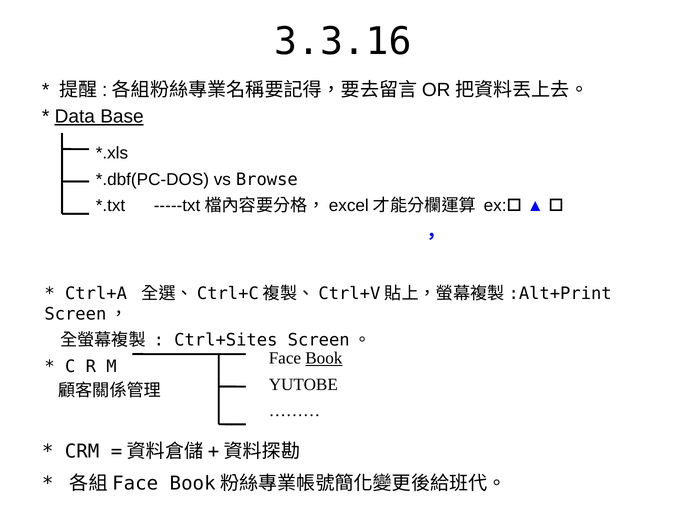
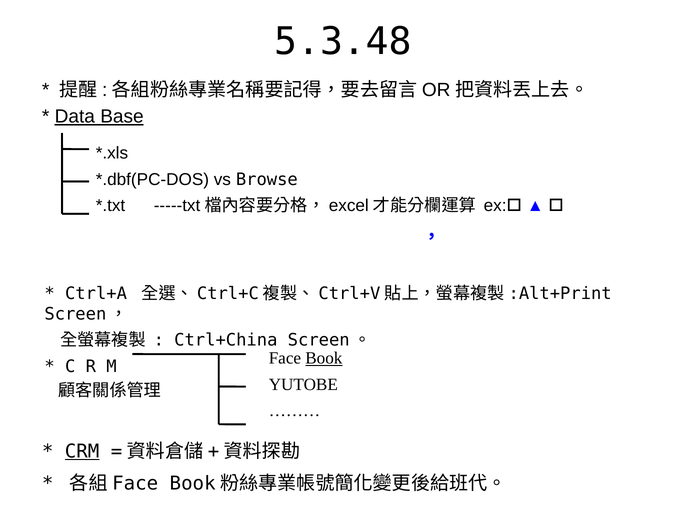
3.3.16: 3.3.16 -> 5.3.48
Ctrl+Sites: Ctrl+Sites -> Ctrl+China
CRM underline: none -> present
